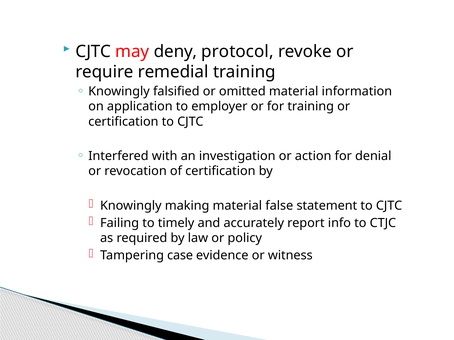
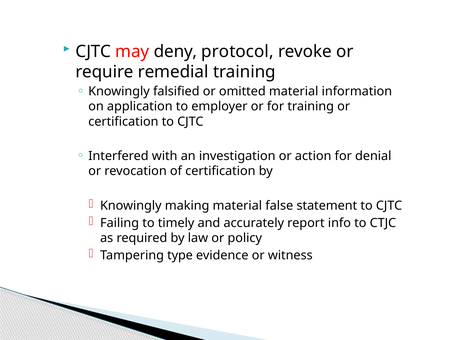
case: case -> type
